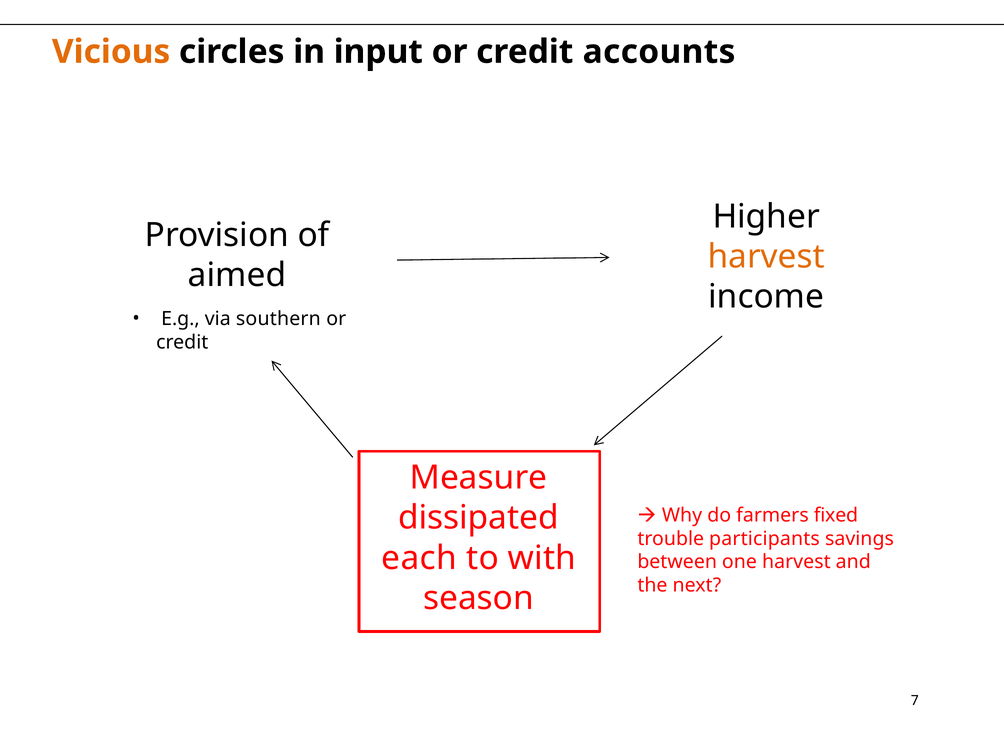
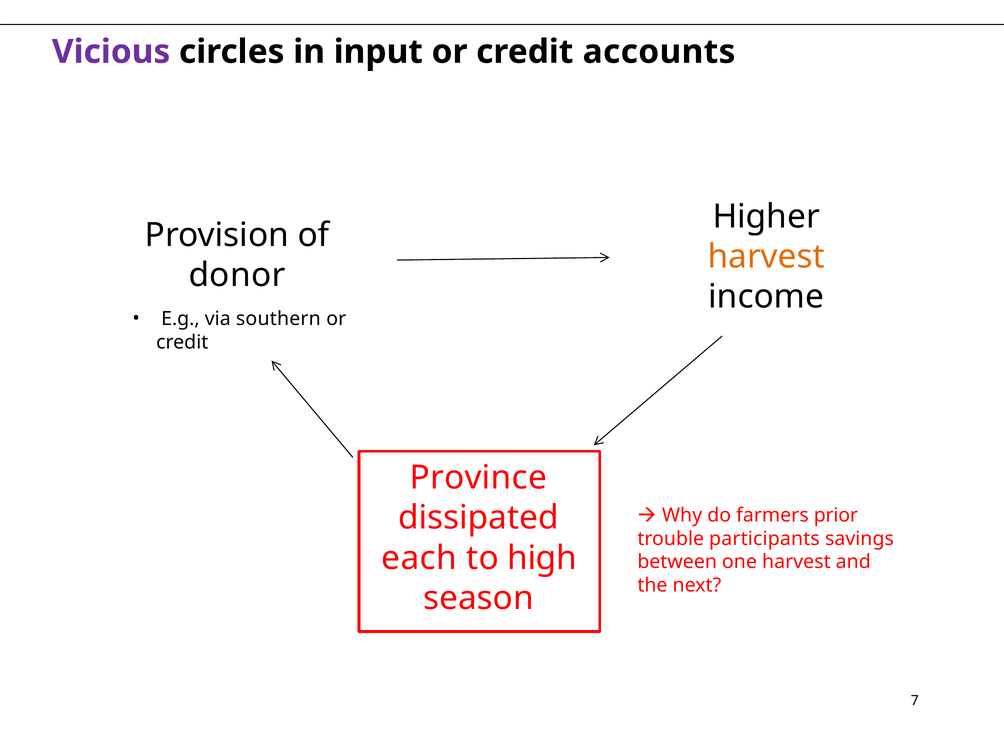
Vicious colour: orange -> purple
aimed: aimed -> donor
Measure: Measure -> Province
fixed: fixed -> prior
with: with -> high
